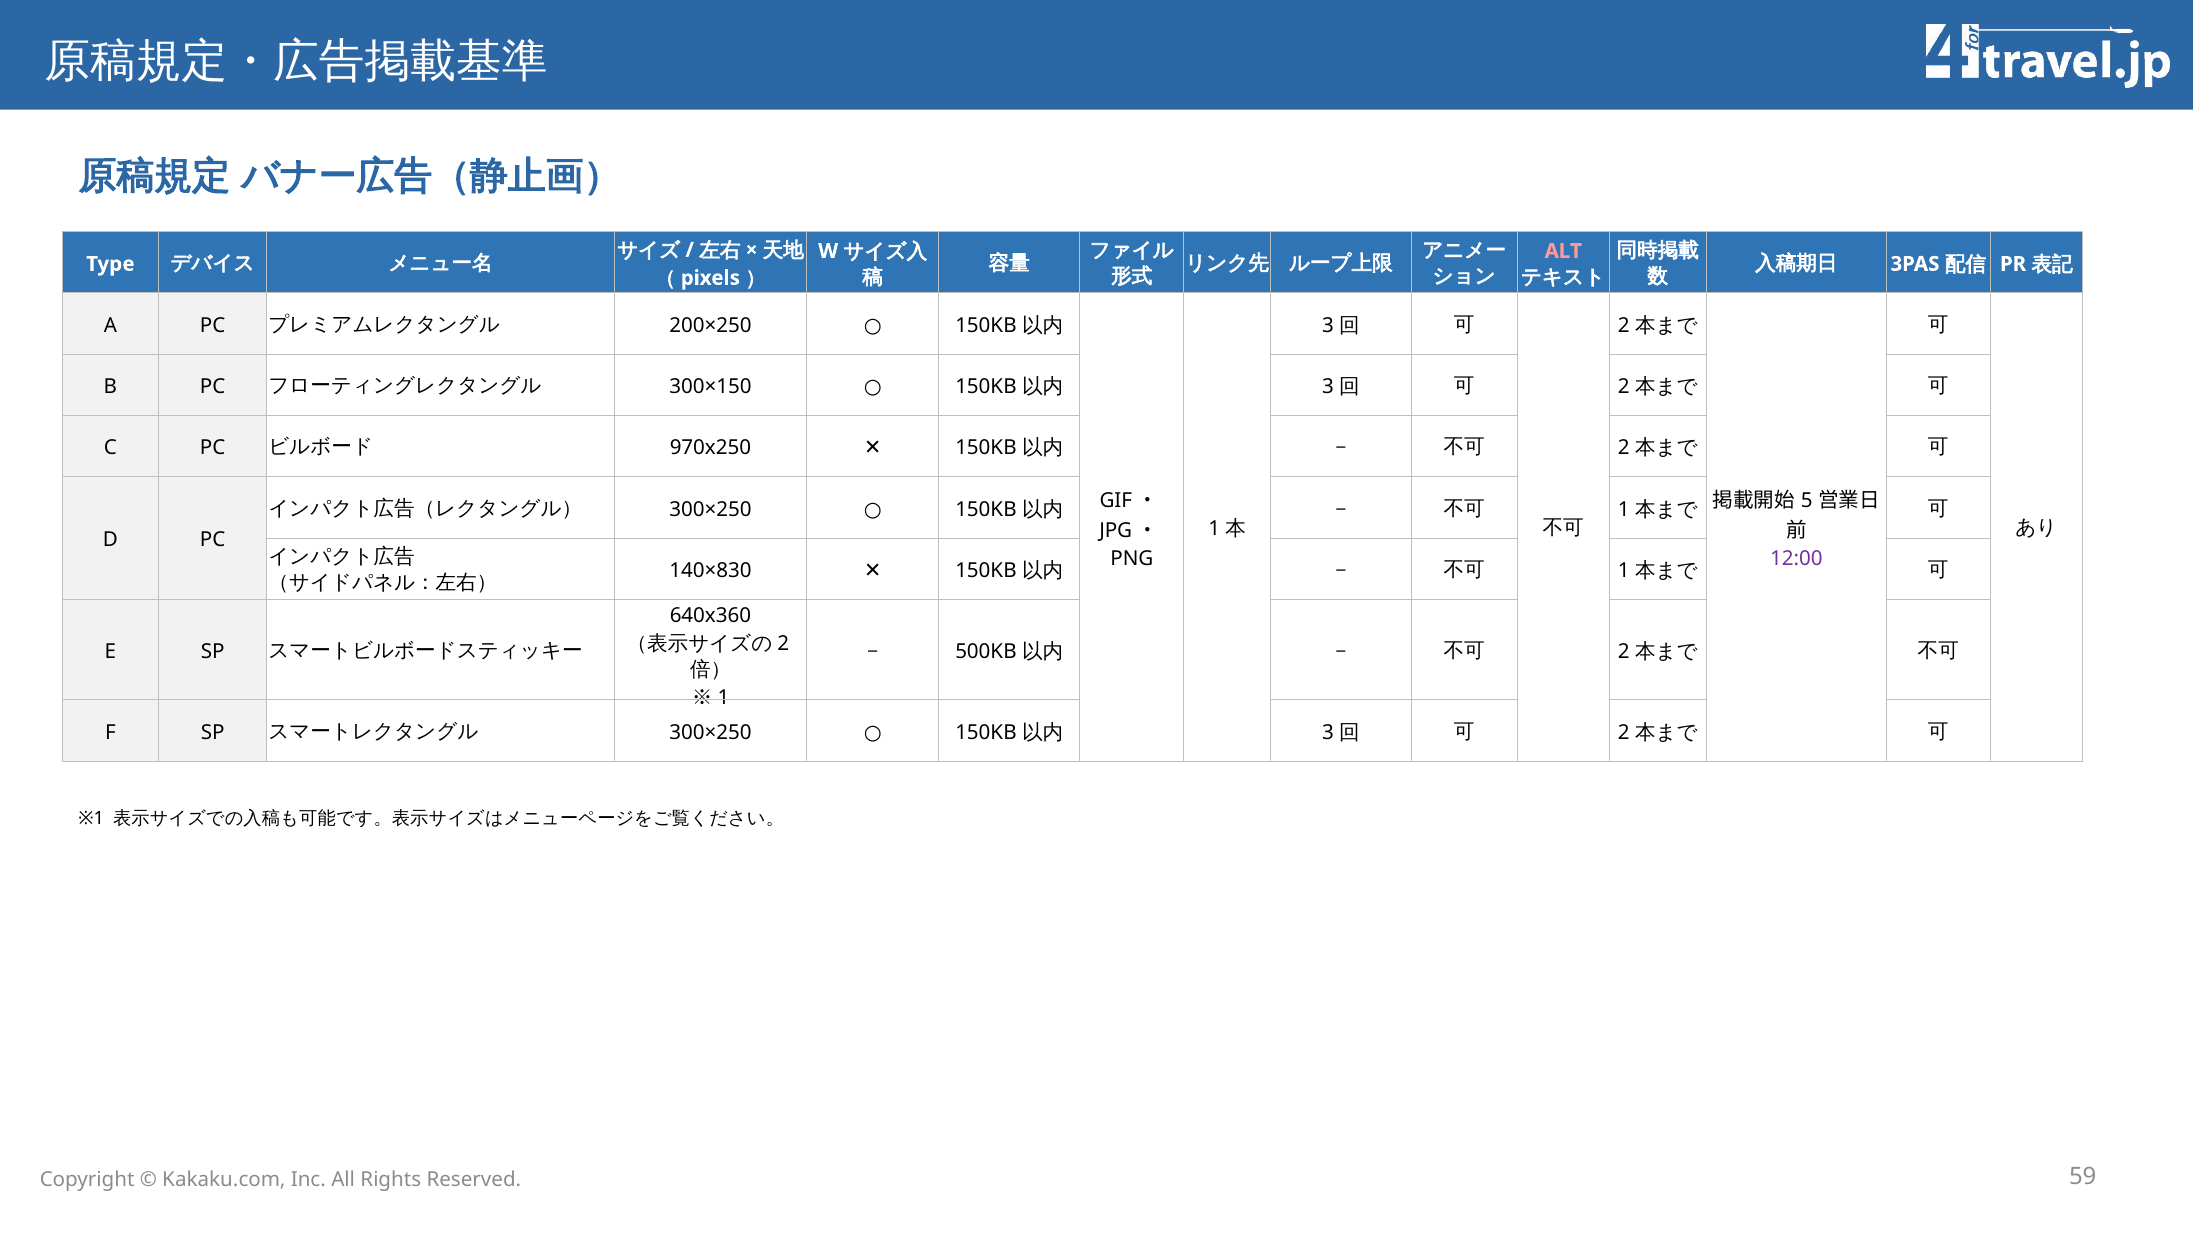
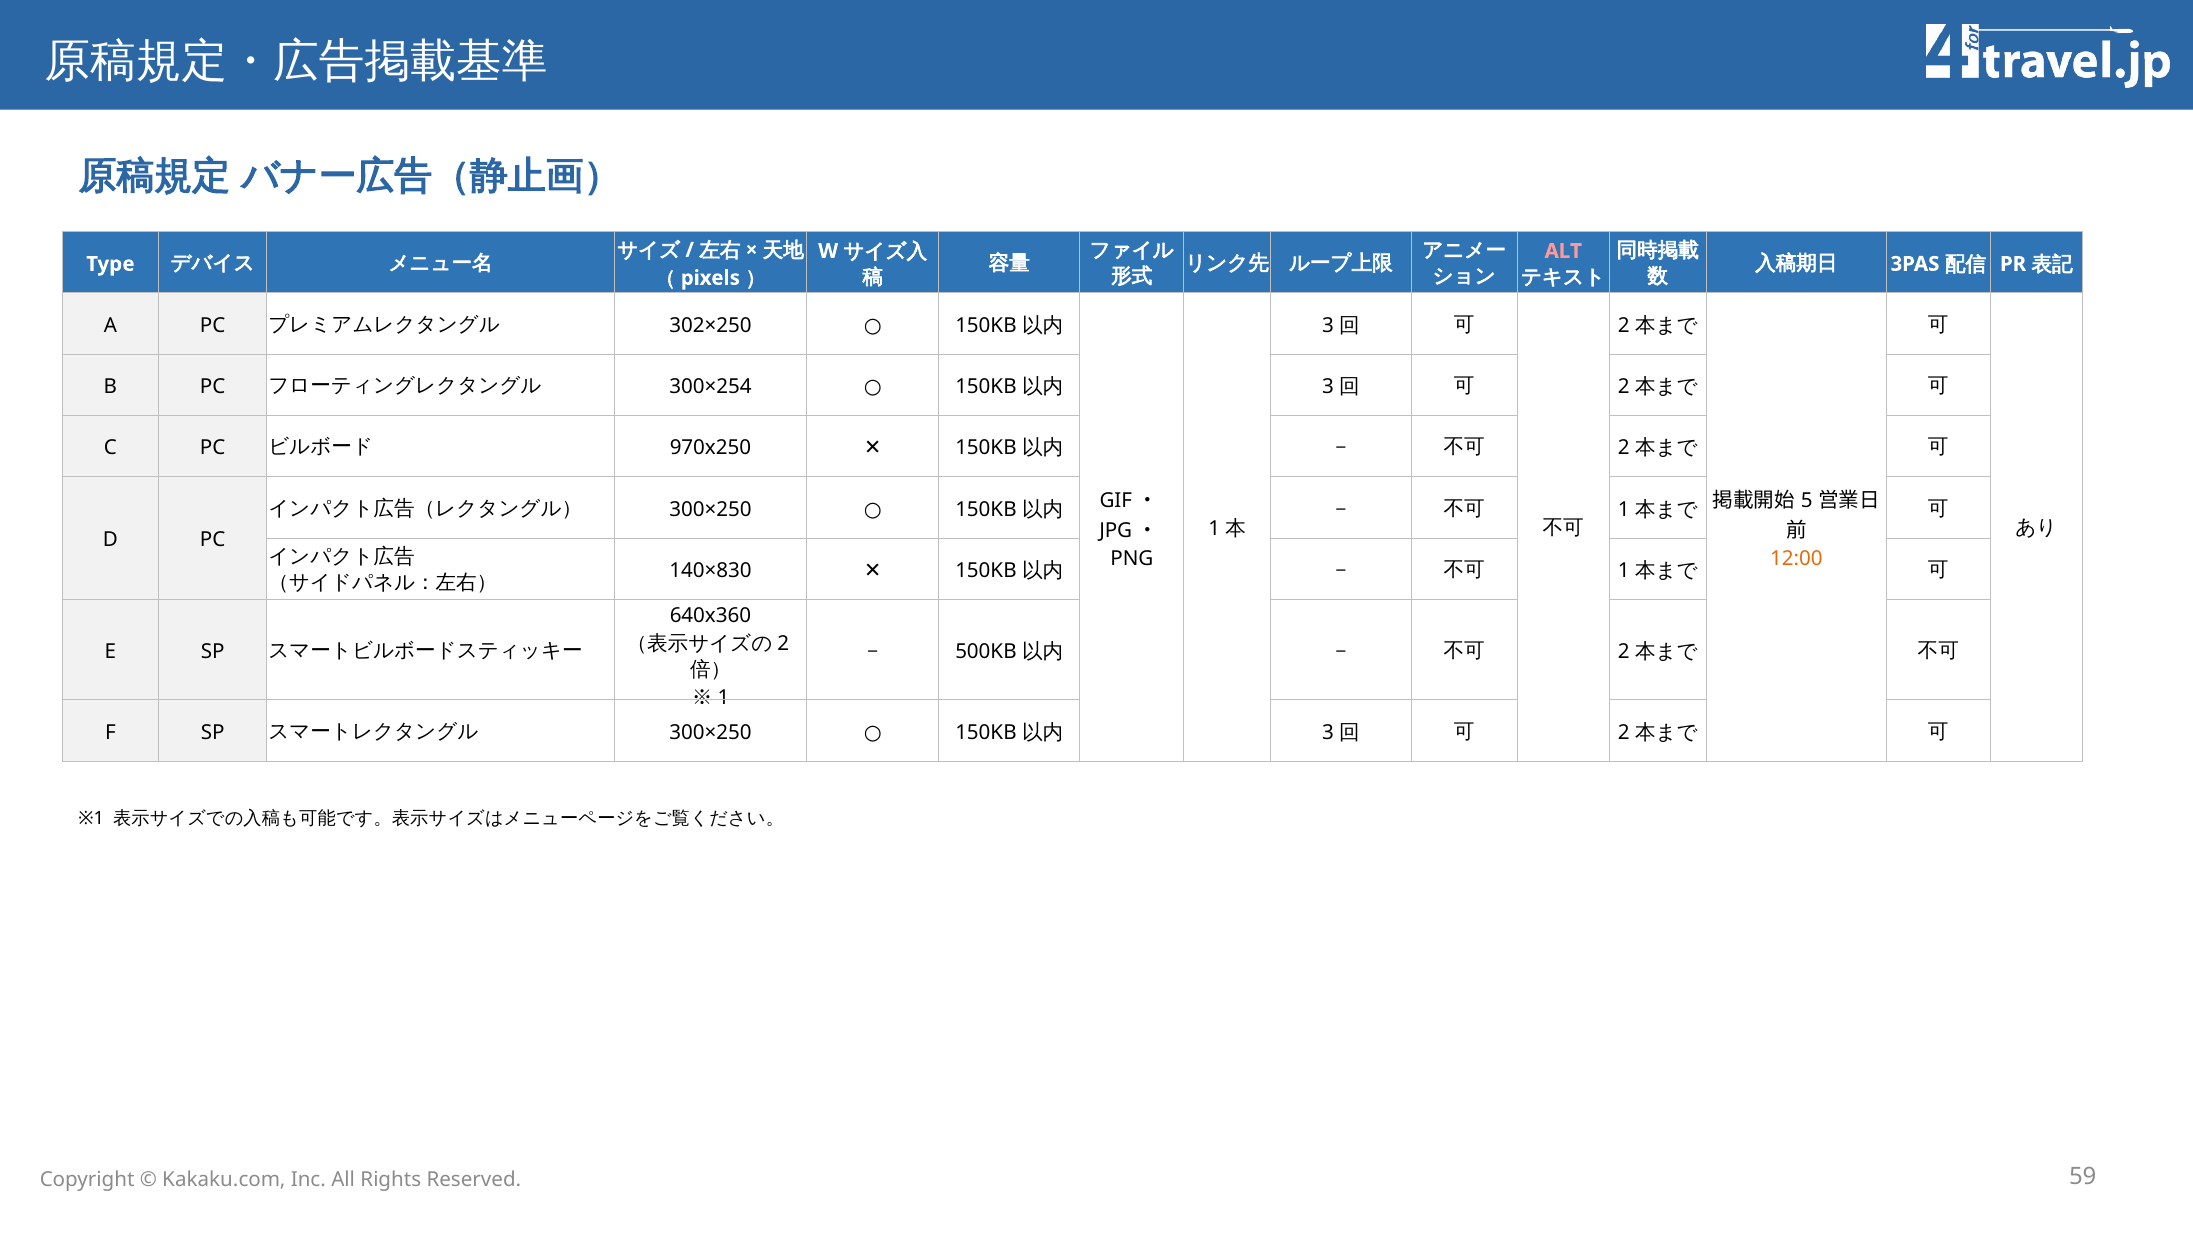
200×250: 200×250 -> 302×250
300×150: 300×150 -> 300×254
12:00 colour: purple -> orange
